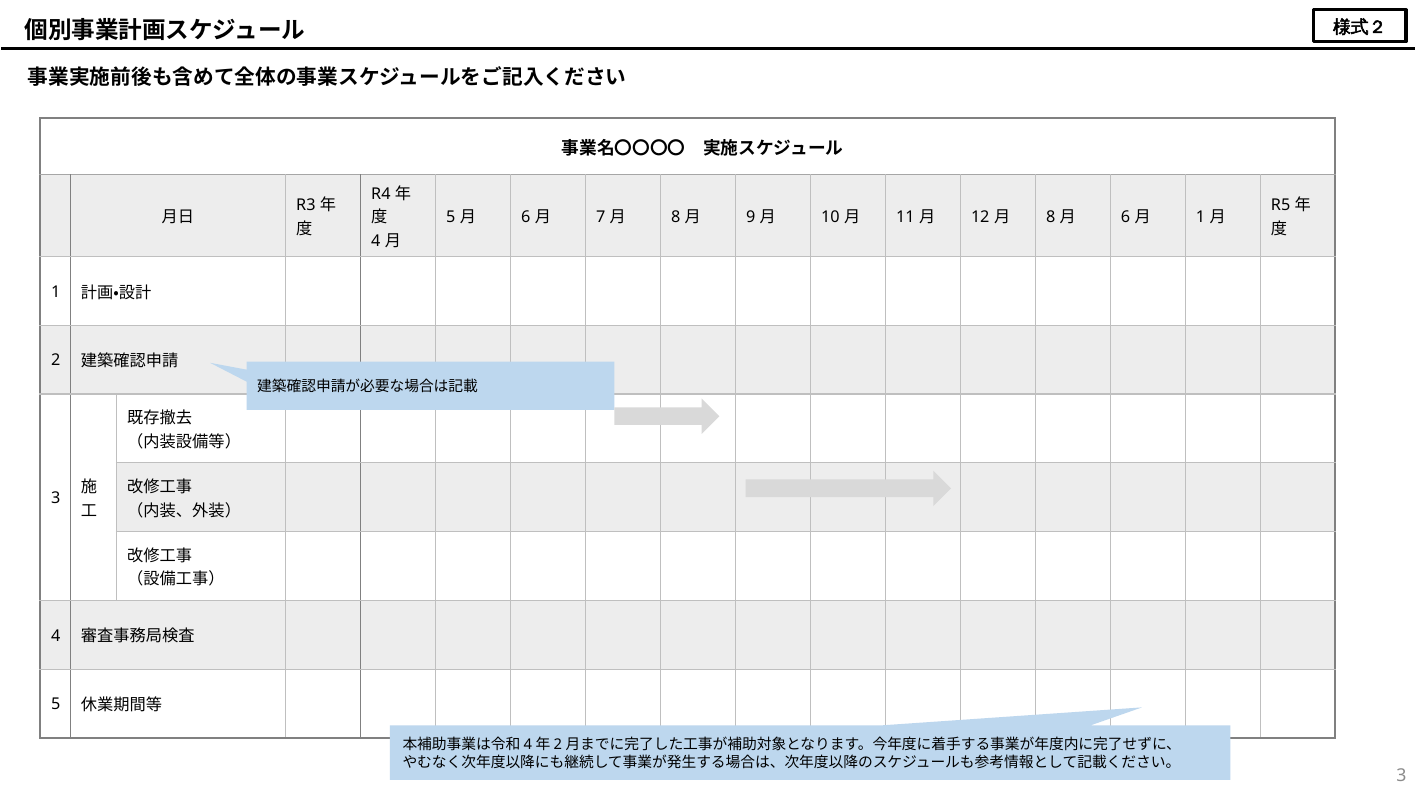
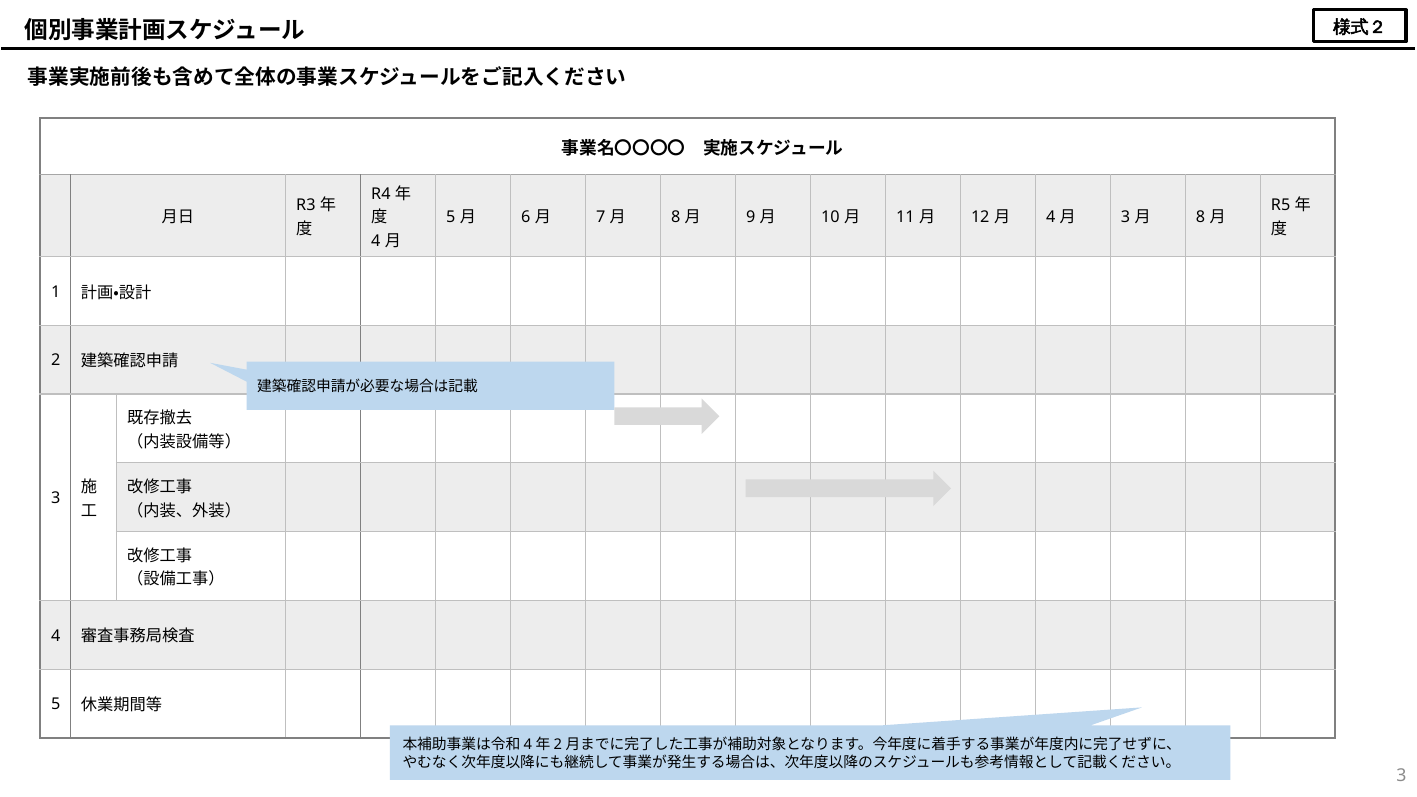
8 at (1051, 217): 8 -> 4
6 at (1126, 217): 6 -> 3
1 at (1201, 217): 1 -> 8
